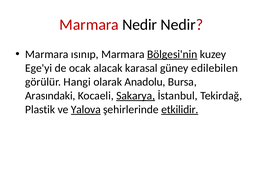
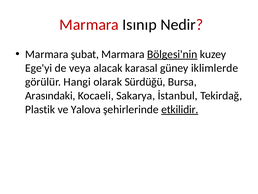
Marmara Nedir: Nedir -> Isınıp
ısınıp: ısınıp -> şubat
ocak: ocak -> veya
edilebilen: edilebilen -> iklimlerde
Anadolu: Anadolu -> Sürdüğü
Sakarya underline: present -> none
Yalova underline: present -> none
